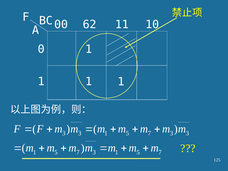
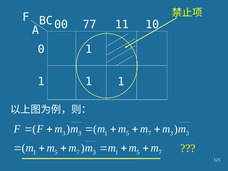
62: 62 -> 77
